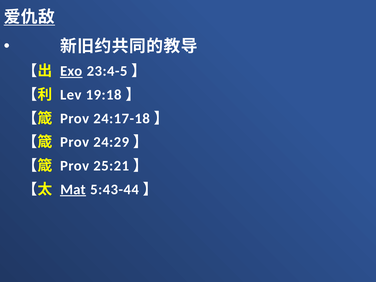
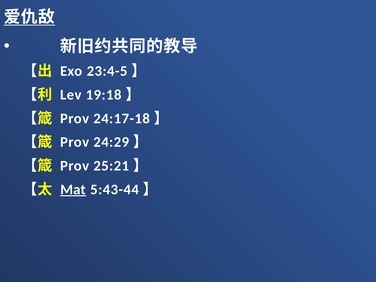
Exo underline: present -> none
